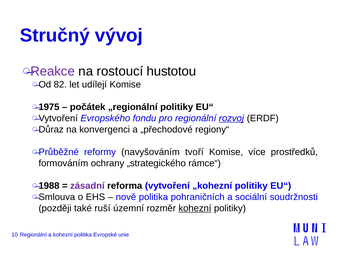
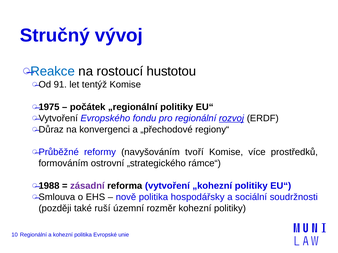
Reakce colour: purple -> blue
82: 82 -> 91
udílejí: udílejí -> tentýž
ochrany: ochrany -> ostrovní
pohraničních: pohraničních -> hospodářsky
kohezní at (195, 209) underline: present -> none
